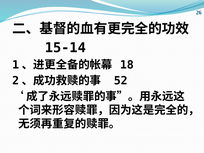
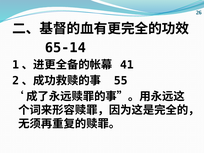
15-14: 15-14 -> 65-14
18: 18 -> 41
52: 52 -> 55
